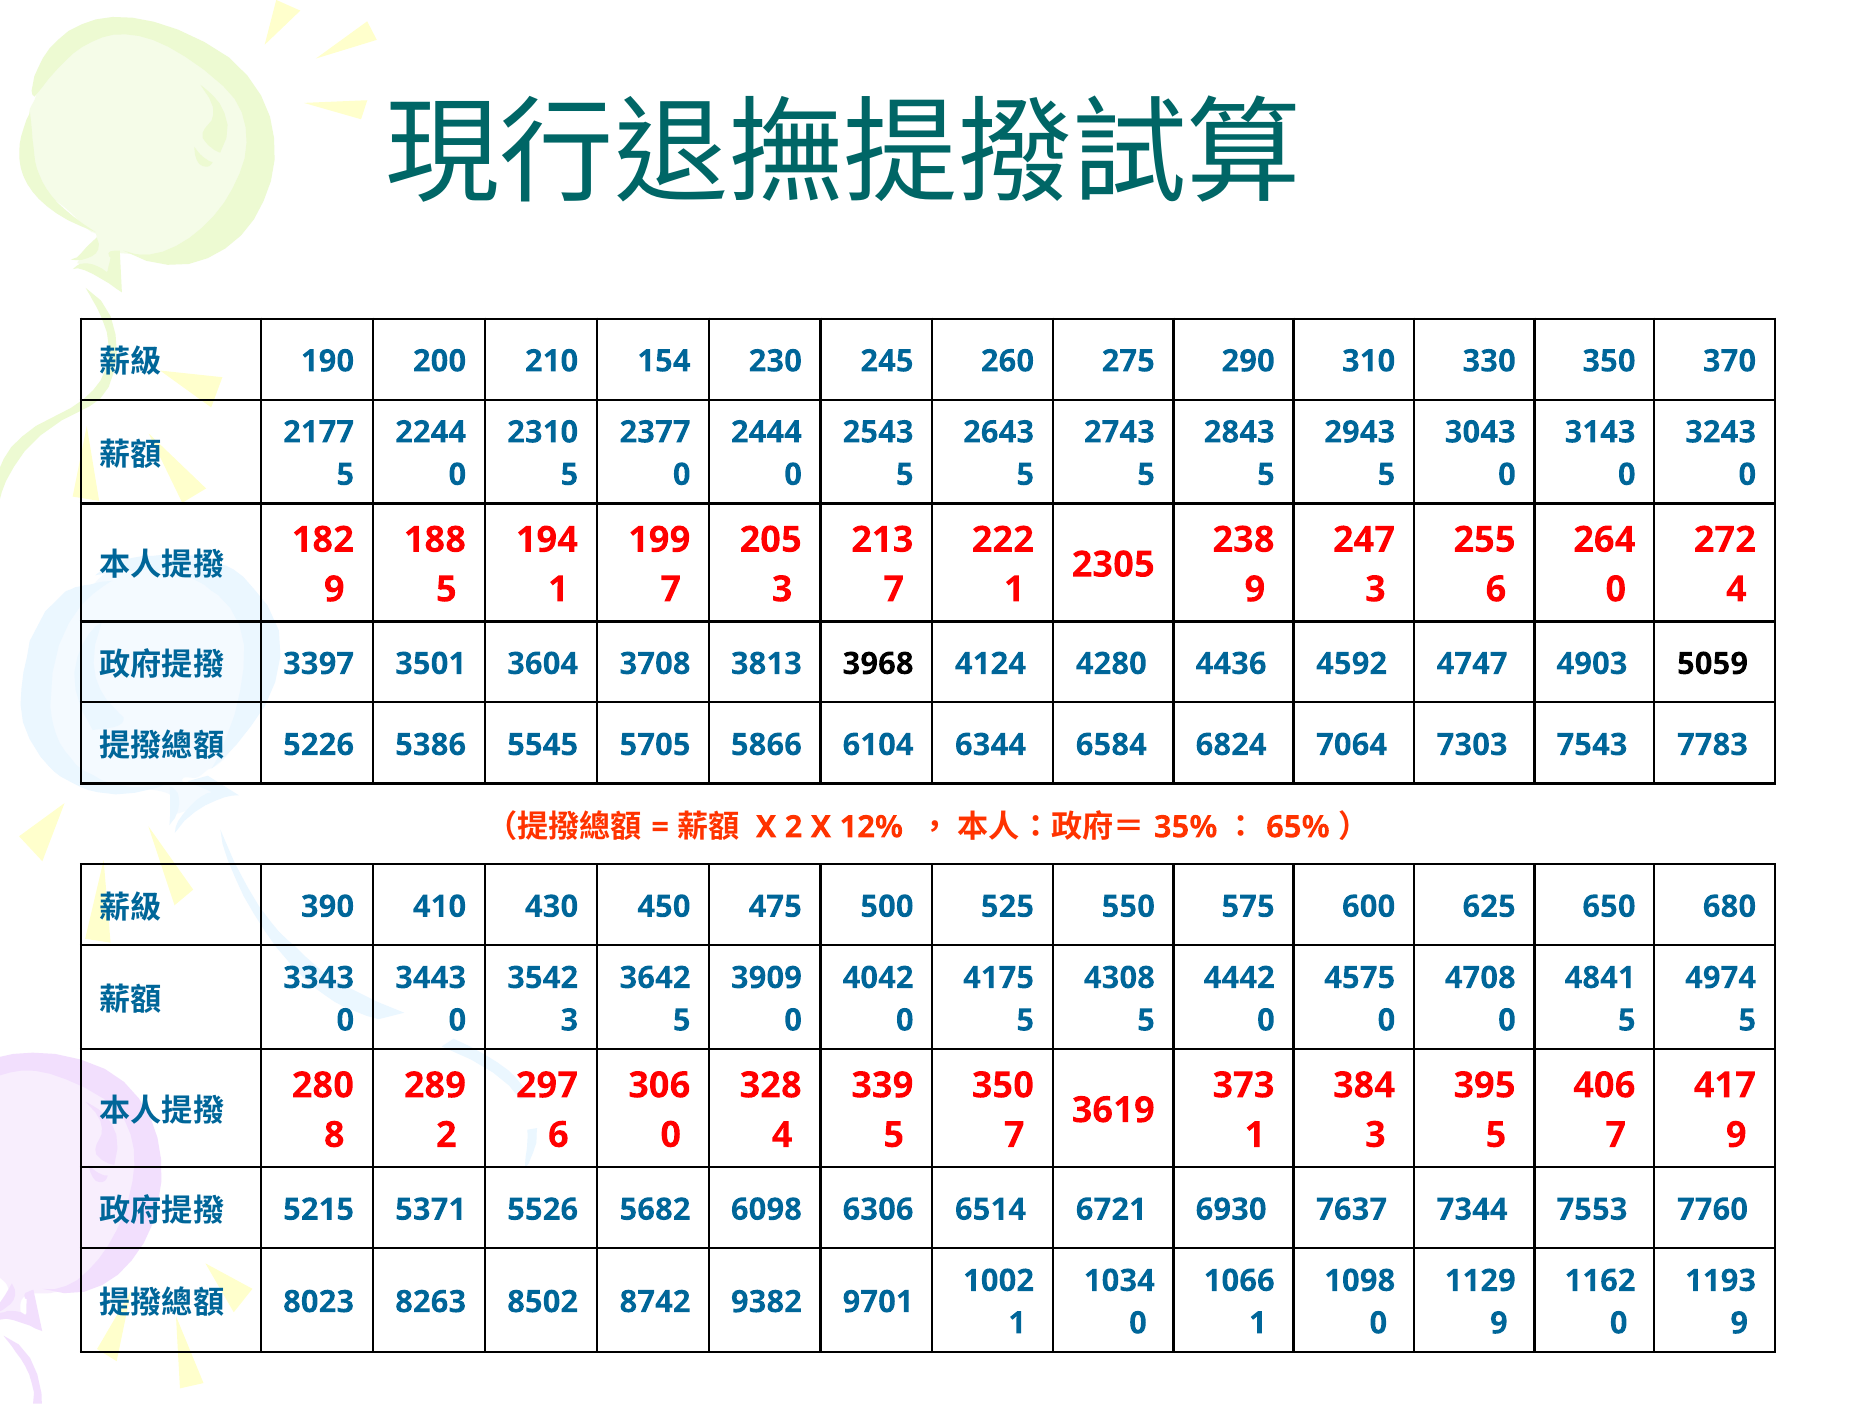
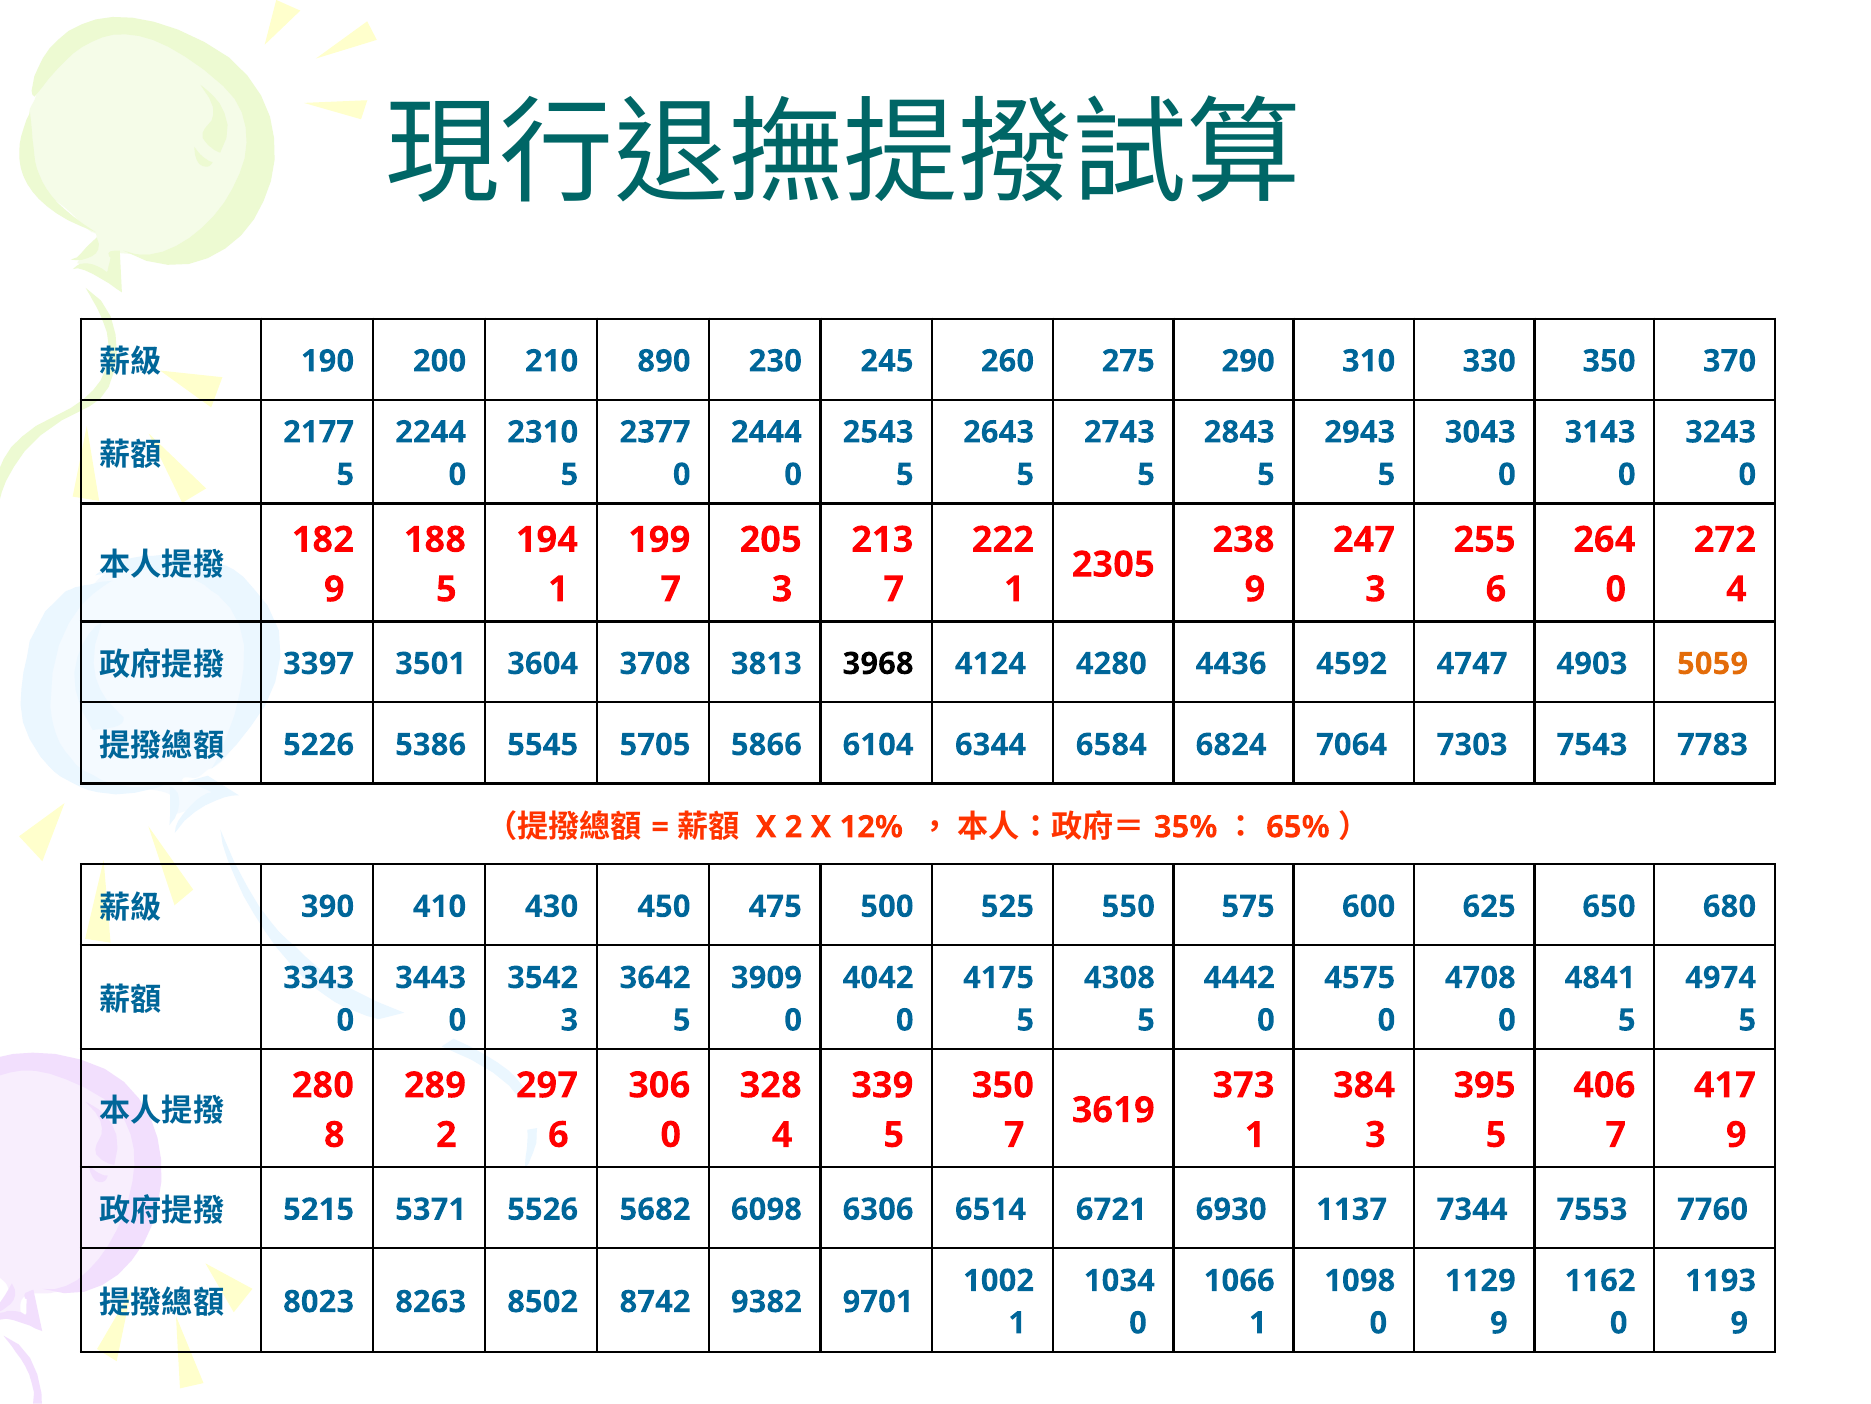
154: 154 -> 890
5059 colour: black -> orange
7637: 7637 -> 1137
